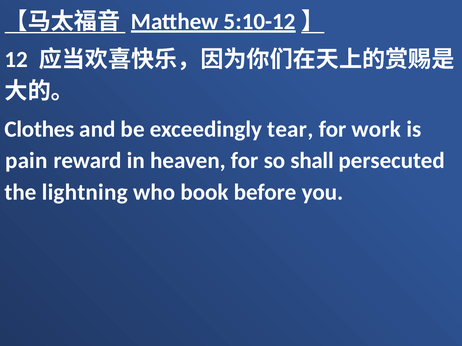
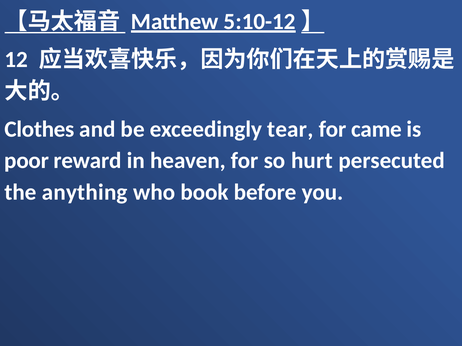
work: work -> came
pain: pain -> poor
shall: shall -> hurt
lightning: lightning -> anything
